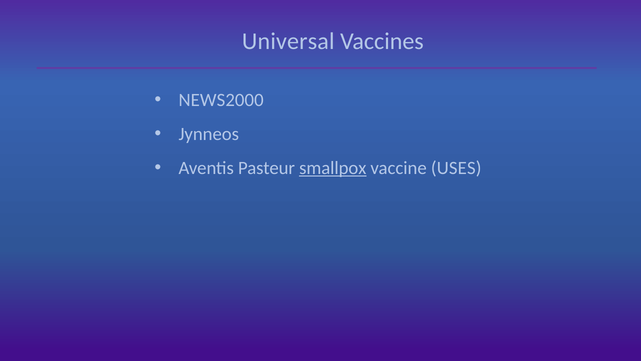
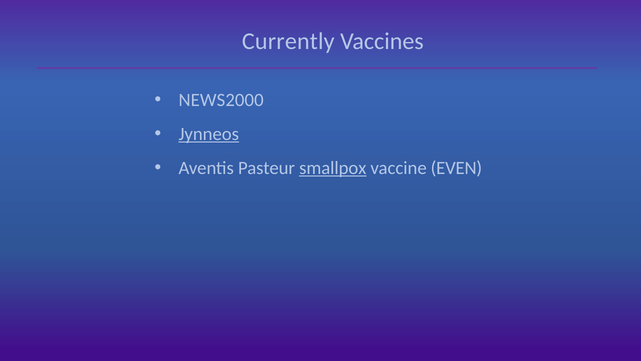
Universal: Universal -> Currently
Jynneos underline: none -> present
USES: USES -> EVEN
